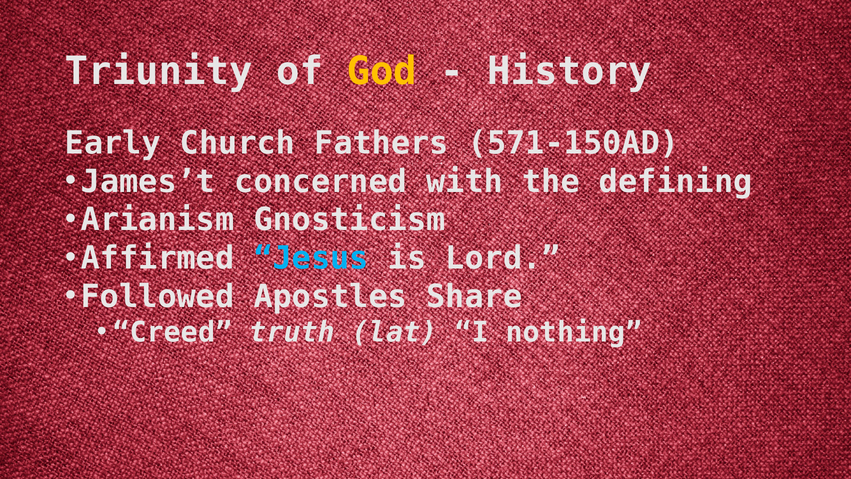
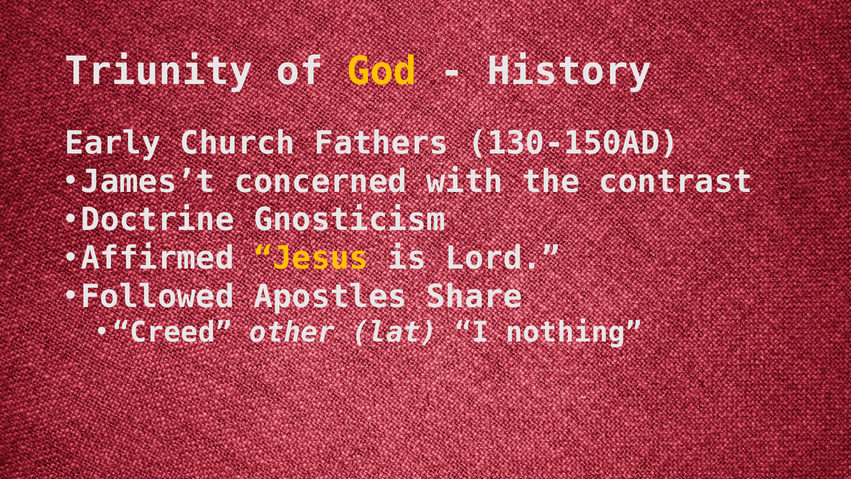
571-150AD: 571-150AD -> 130-150AD
defining: defining -> contrast
Arianism: Arianism -> Doctrine
Jesus colour: light blue -> yellow
truth: truth -> other
